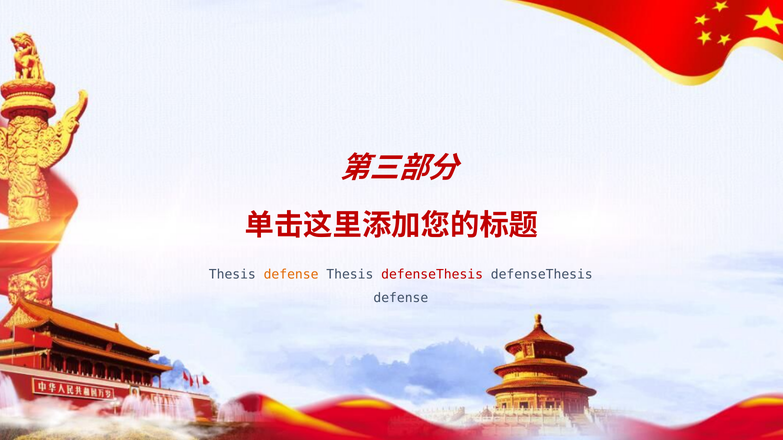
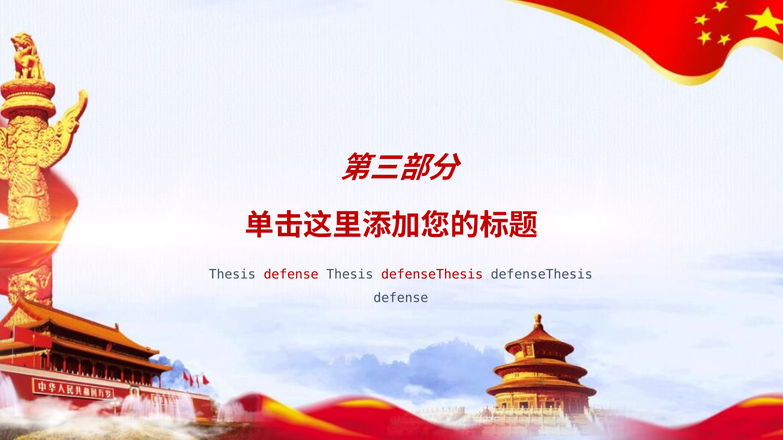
defense at (291, 275) colour: orange -> red
